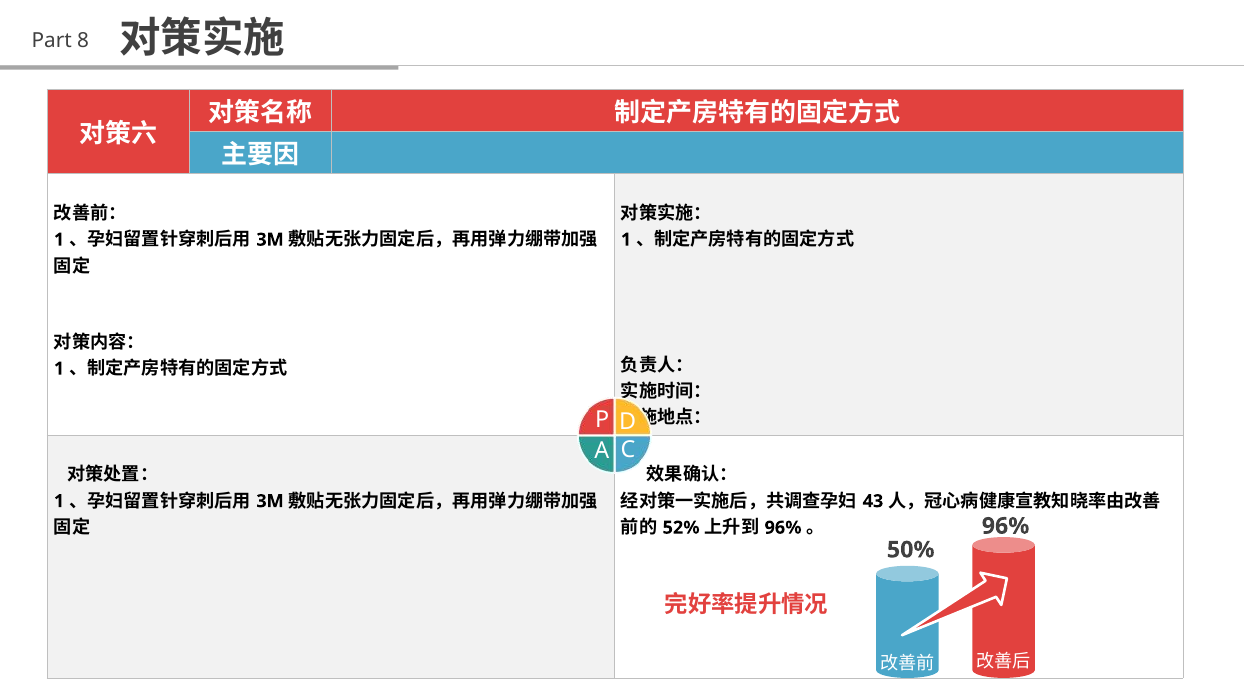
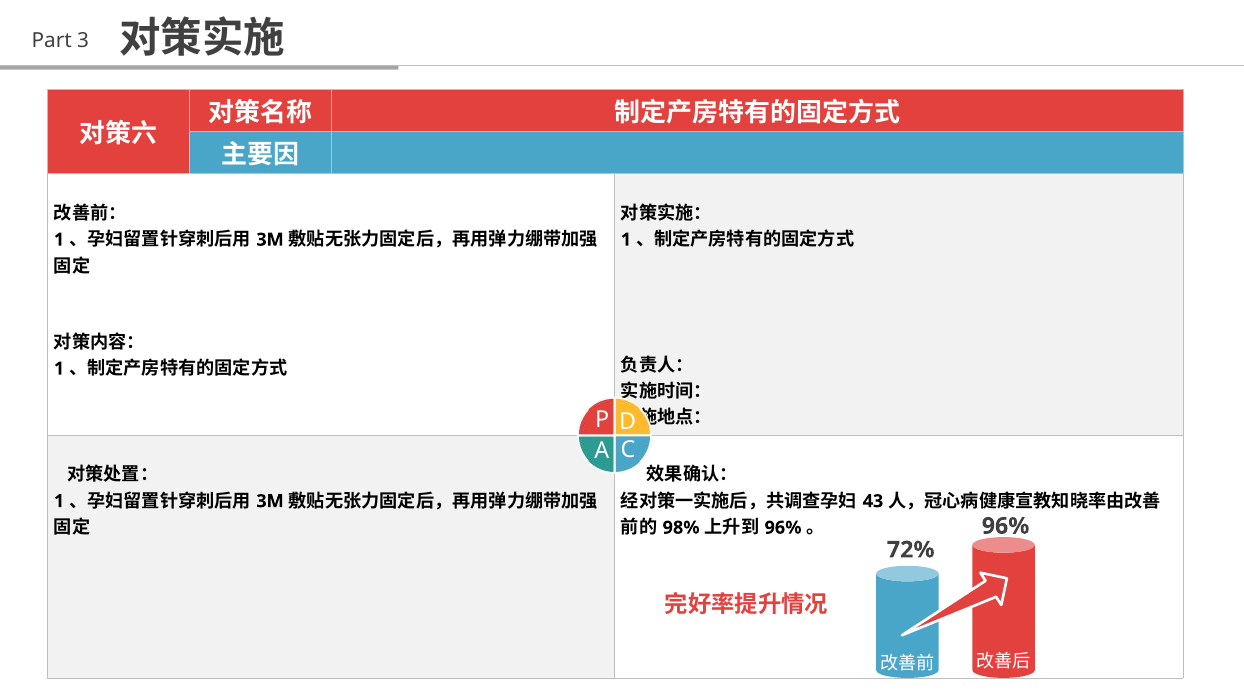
8: 8 -> 3
52%: 52% -> 98%
50%: 50% -> 72%
